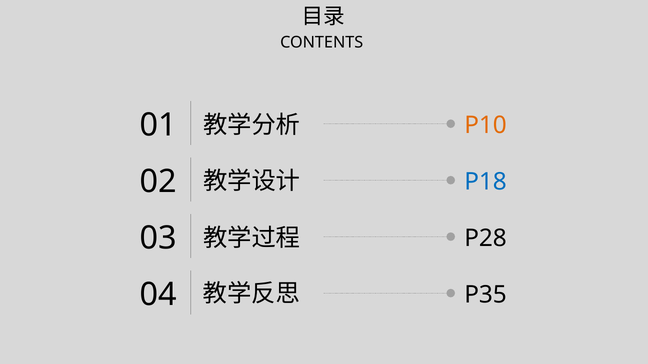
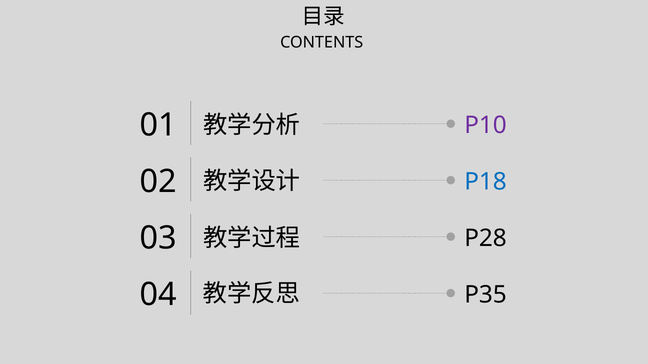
P10 colour: orange -> purple
